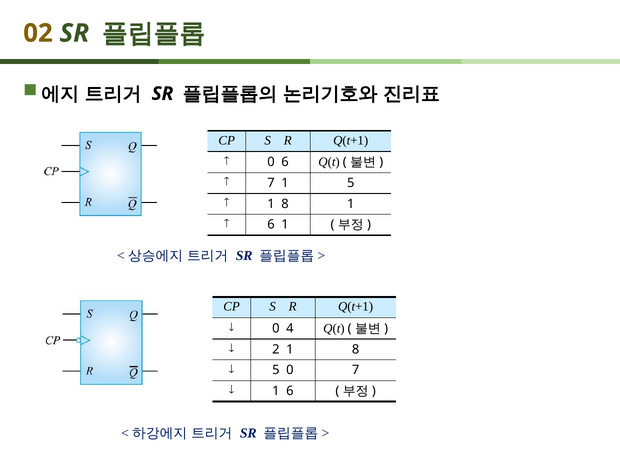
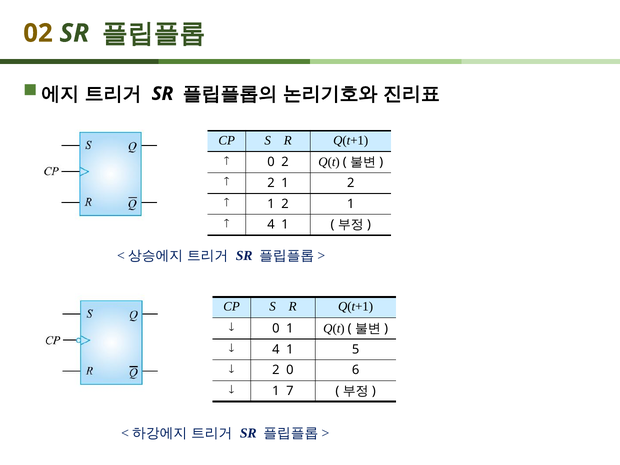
0 6: 6 -> 2
7 at (271, 183): 7 -> 2
5 at (351, 183): 5 -> 2
8 at (285, 204): 8 -> 2
6 at (271, 225): 6 -> 4
0 4: 4 -> 1
2 at (276, 349): 2 -> 4
8 at (356, 349): 8 -> 5
5 at (276, 370): 5 -> 2
0 7: 7 -> 6
1 6: 6 -> 7
